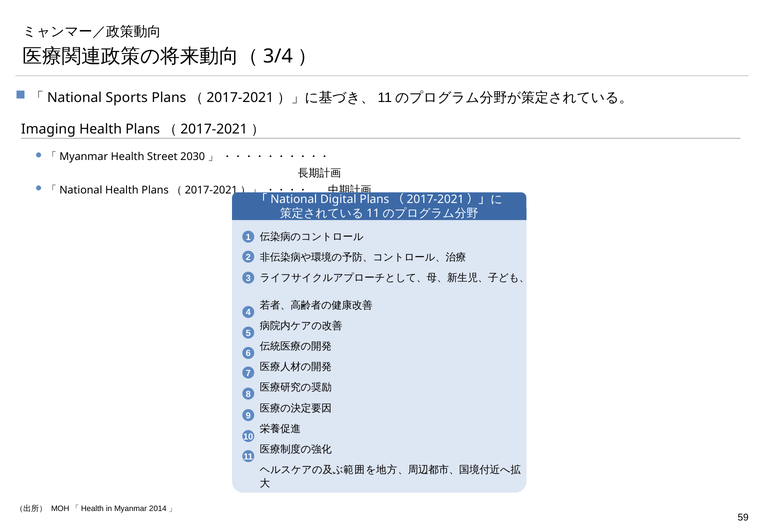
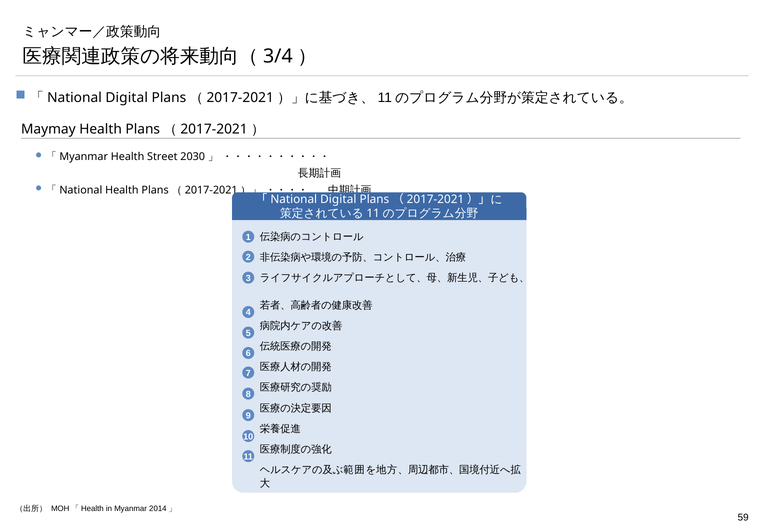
Sports at (127, 98): Sports -> Digital
Imaging: Imaging -> Maymay
